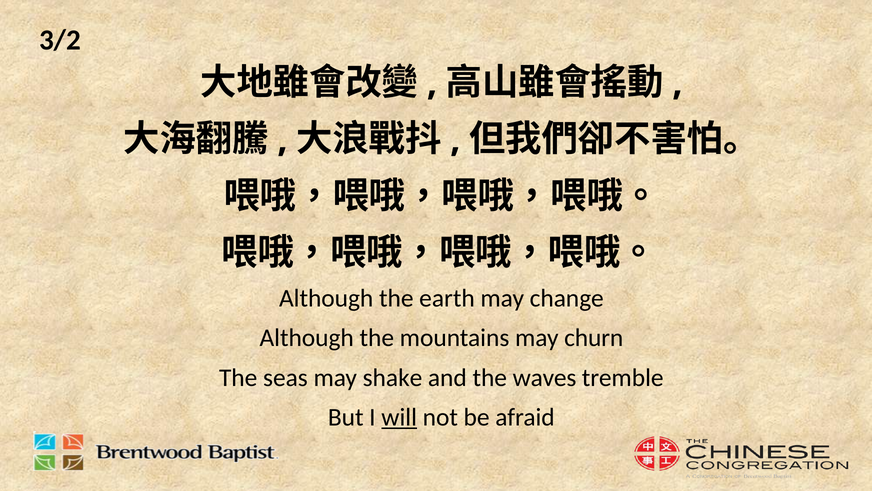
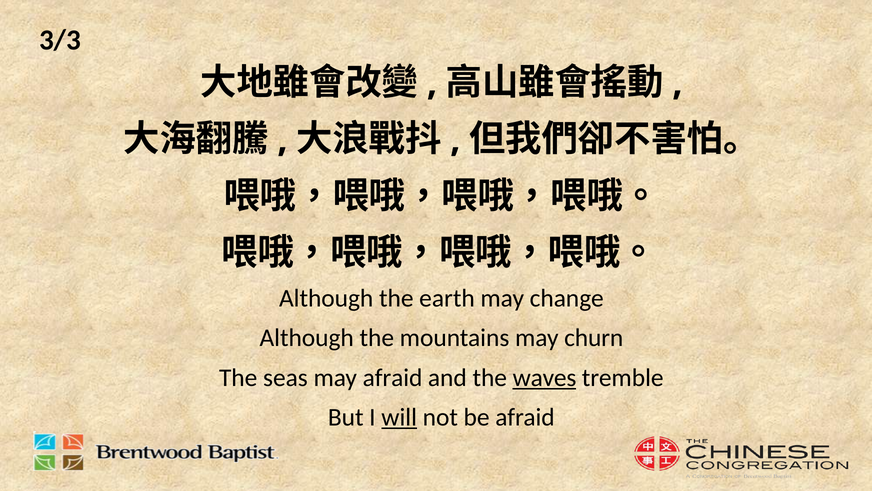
3/2: 3/2 -> 3/3
may shake: shake -> afraid
waves underline: none -> present
